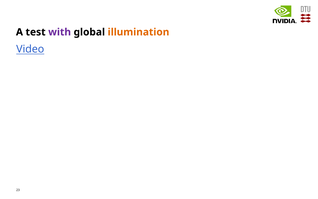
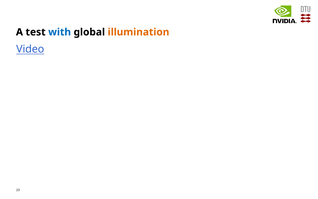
with colour: purple -> blue
